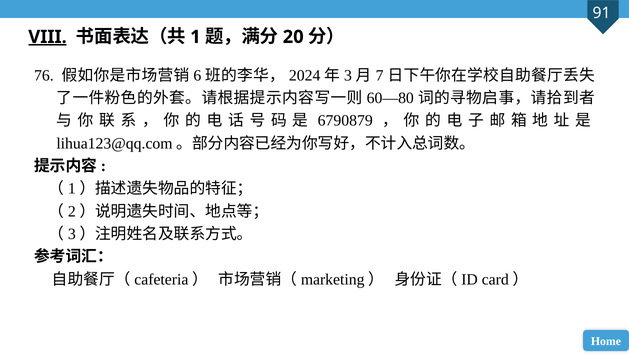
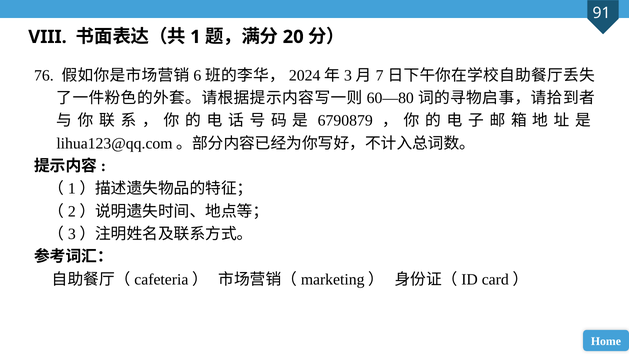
VIII underline: present -> none
